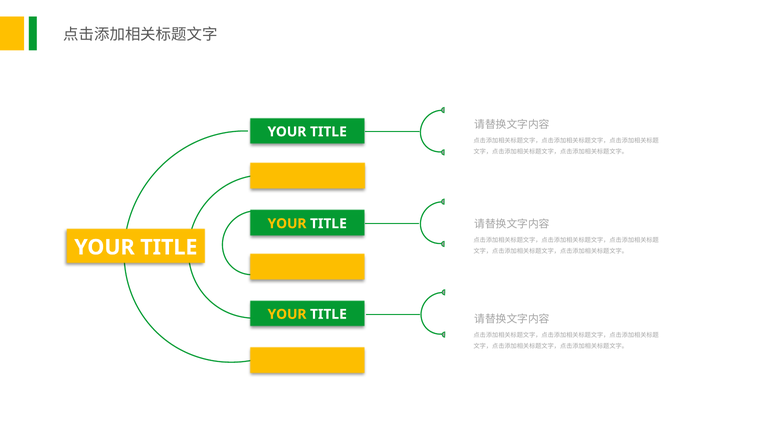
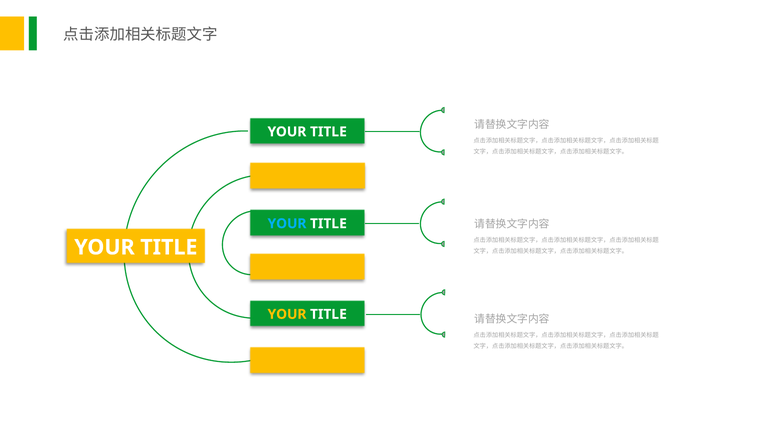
YOUR at (287, 224) colour: yellow -> light blue
